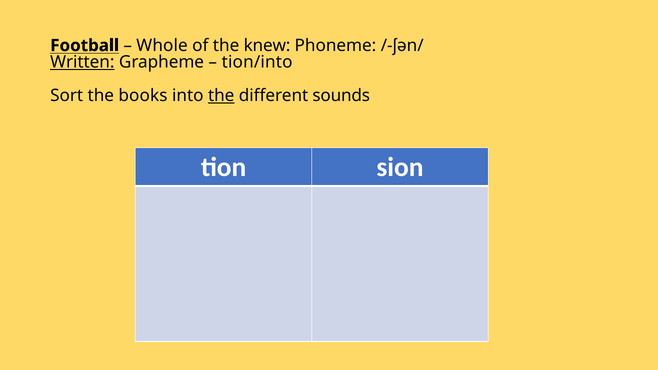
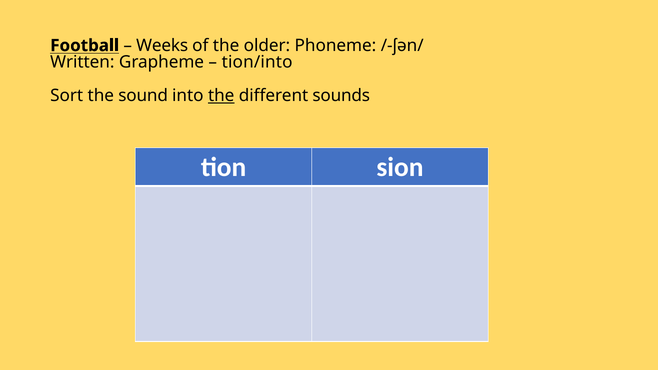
Whole: Whole -> Weeks
knew: knew -> older
Written underline: present -> none
books: books -> sound
